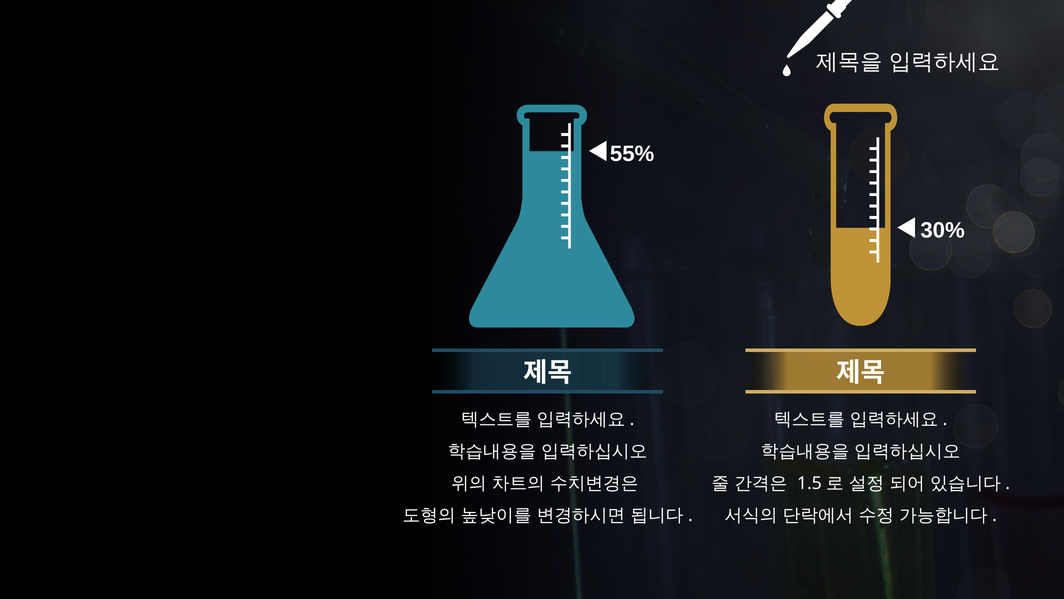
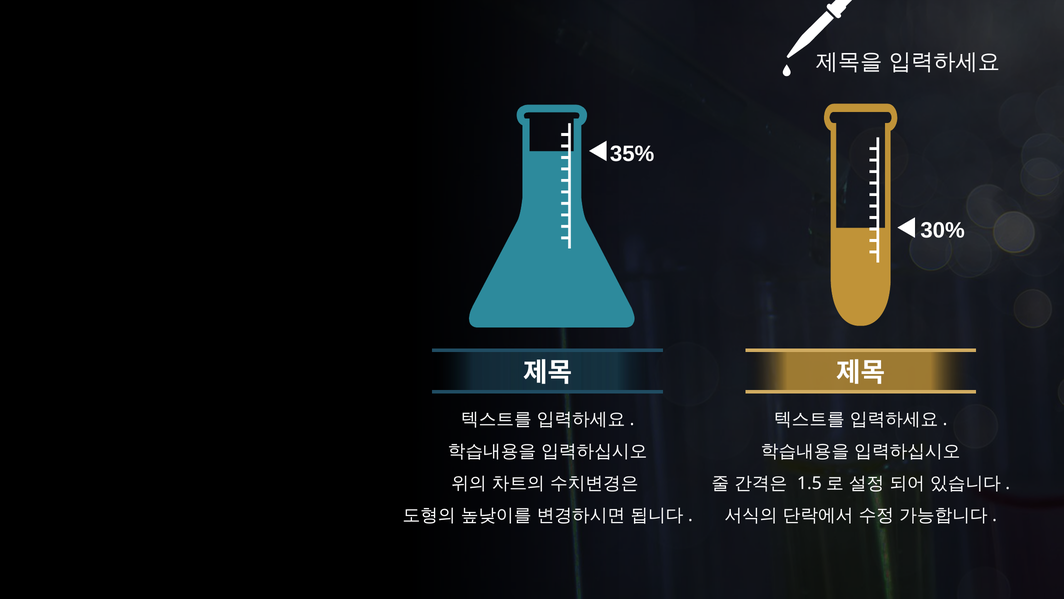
55%: 55% -> 35%
